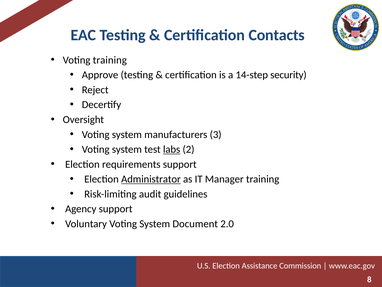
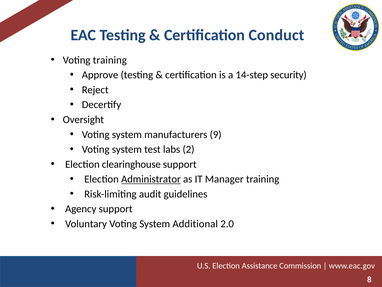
Contacts: Contacts -> Conduct
3: 3 -> 9
labs underline: present -> none
requirements: requirements -> clearinghouse
Document: Document -> Additional
